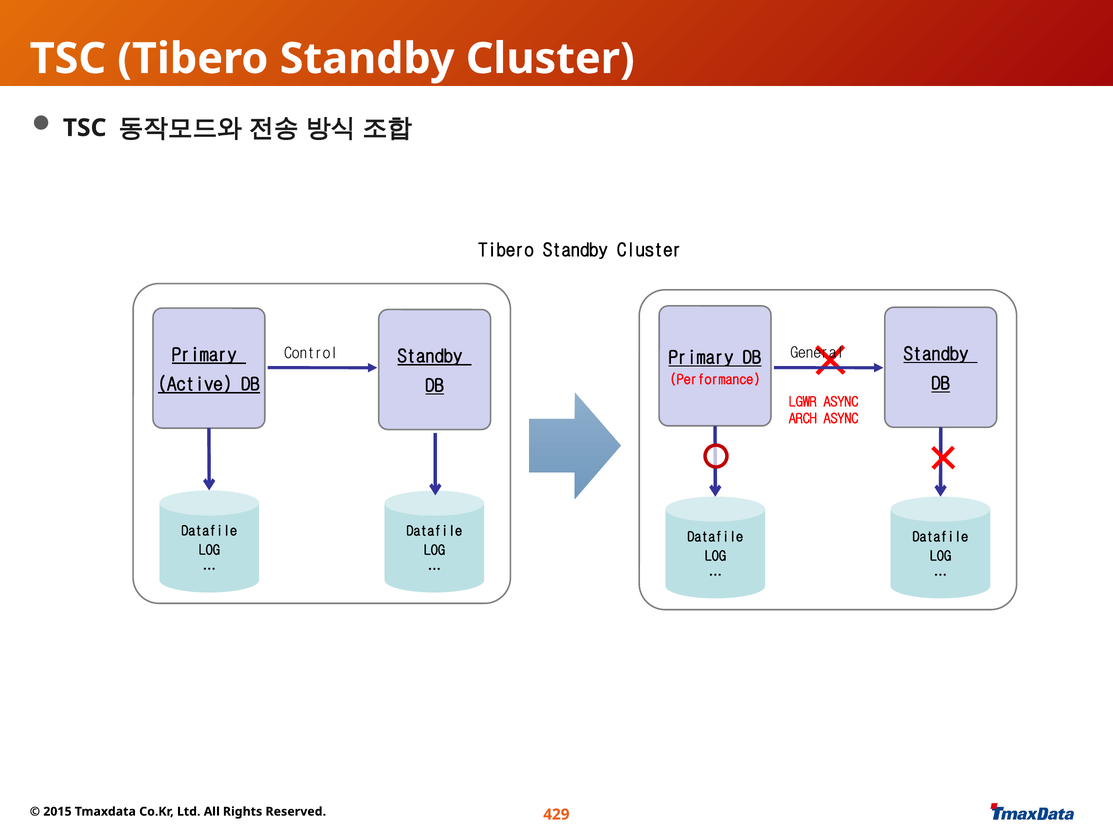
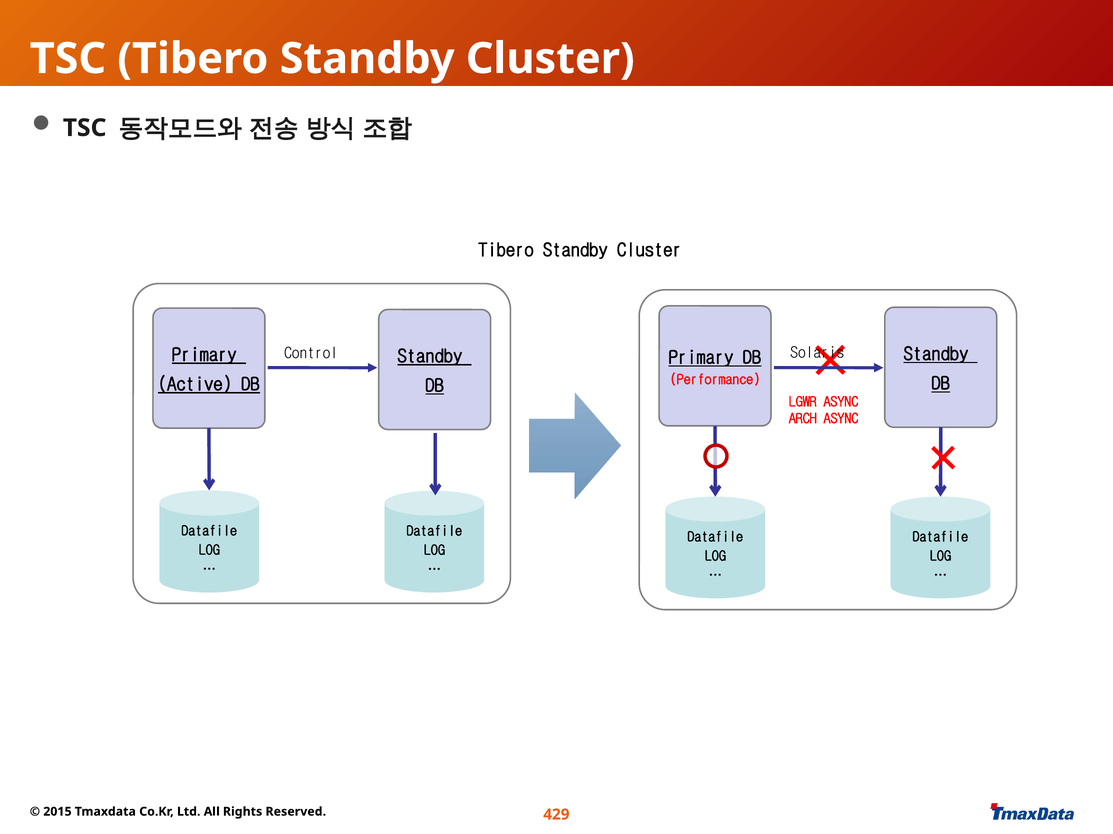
General: General -> Solaris
